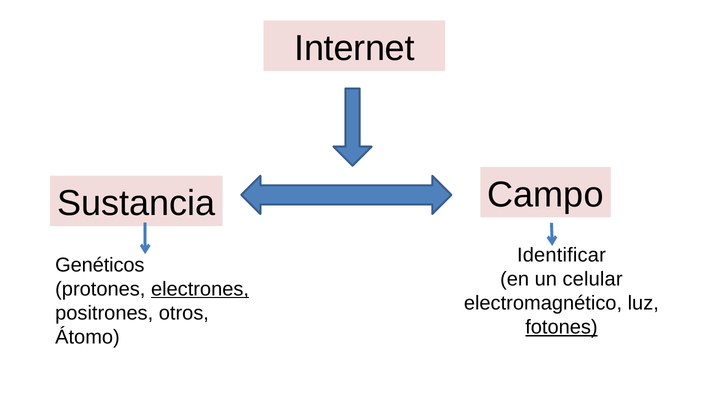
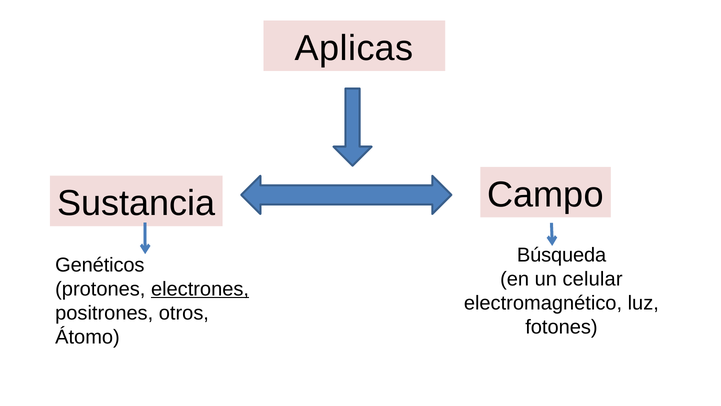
Internet: Internet -> Aplicas
Identificar: Identificar -> Búsqueda
fotones underline: present -> none
